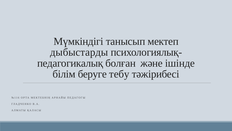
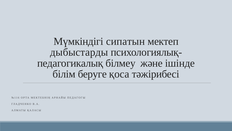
танысып: танысып -> сипатын
болған: болған -> білмеу
тебу: тебу -> қоса
